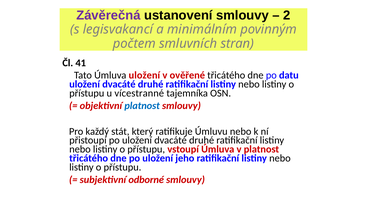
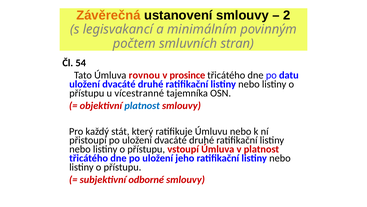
Závěrečná colour: purple -> orange
41: 41 -> 54
Úmluva uložení: uložení -> rovnou
ověřené: ověřené -> prosince
